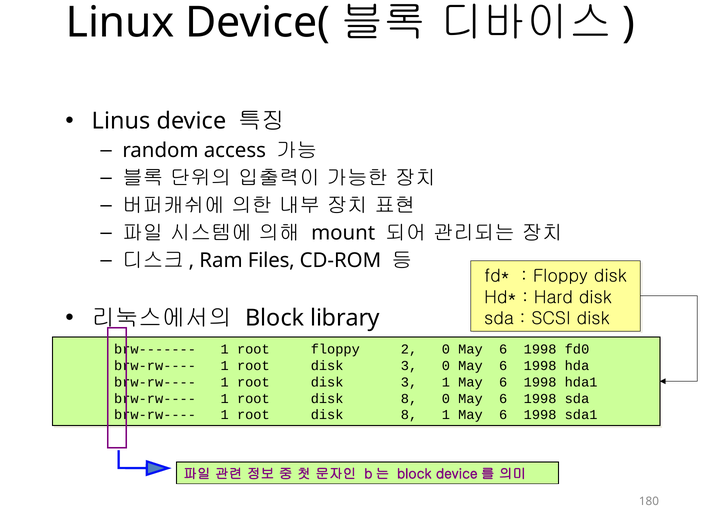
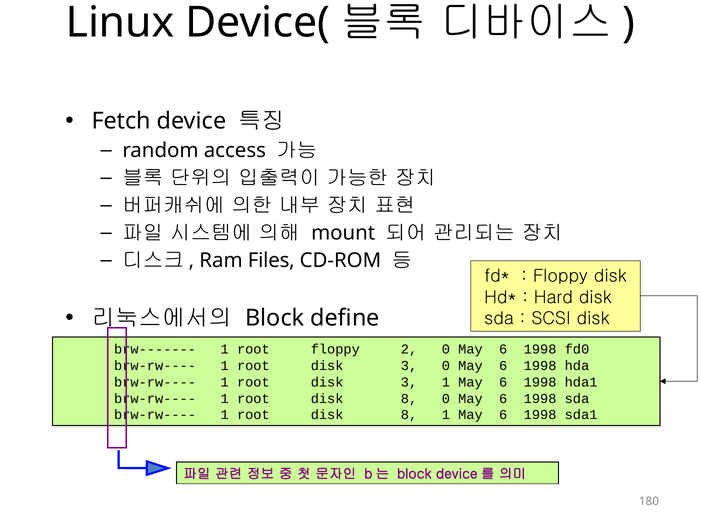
Linus: Linus -> Fetch
library: library -> define
